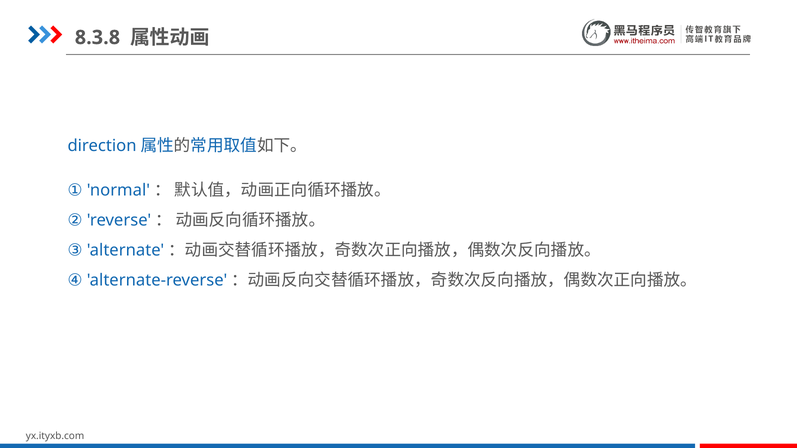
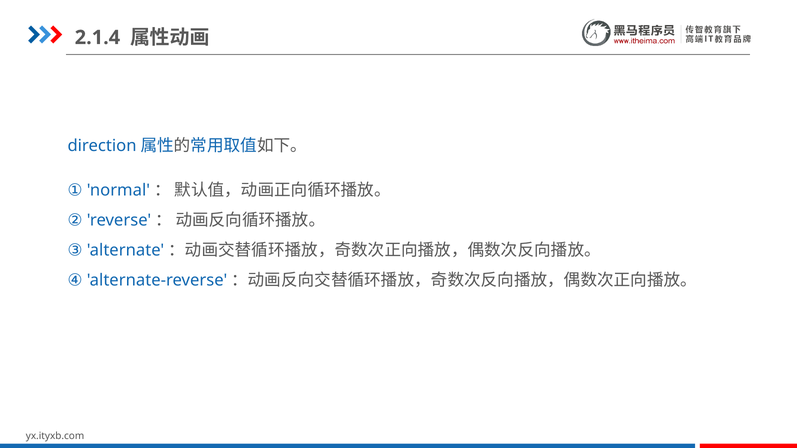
8.3.8: 8.3.8 -> 2.1.4
